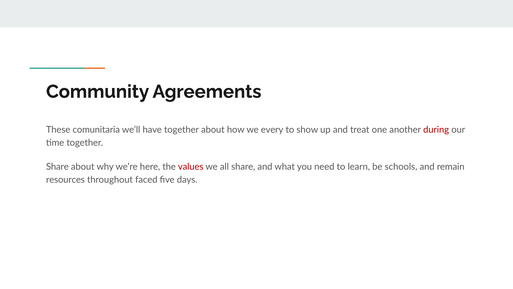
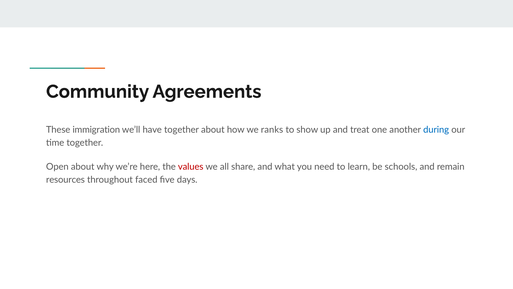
comunitaria: comunitaria -> immigration
every: every -> ranks
during colour: red -> blue
Share at (57, 167): Share -> Open
